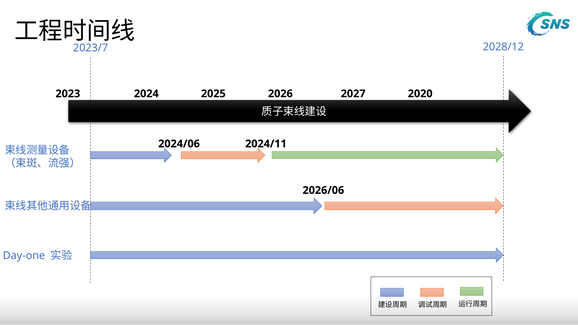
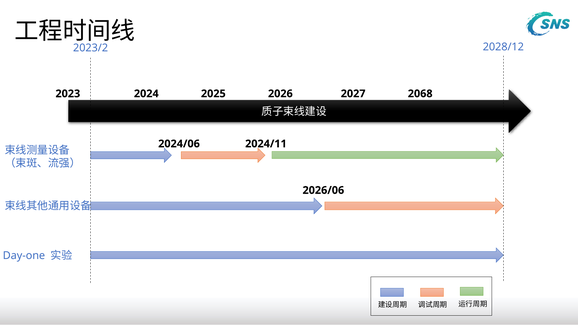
2023/7: 2023/7 -> 2023/2
2020: 2020 -> 2068
